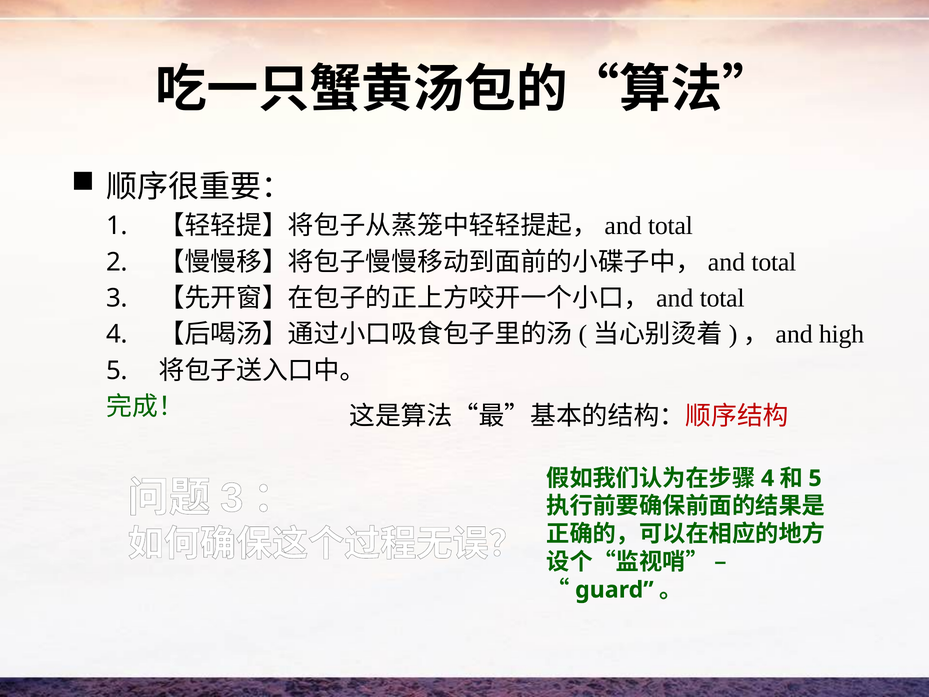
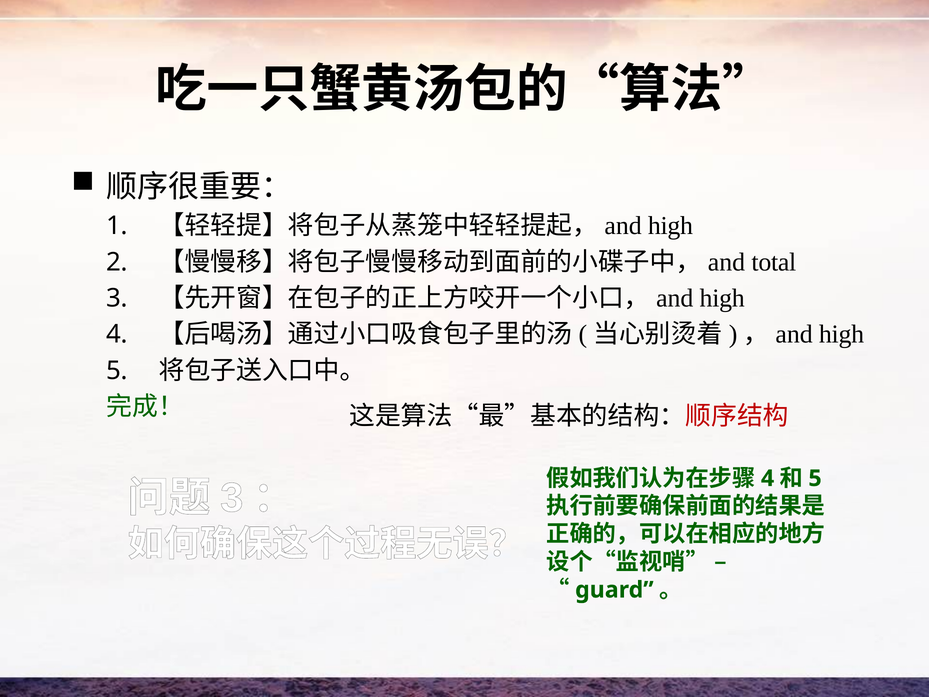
total at (670, 226): total -> high
total at (722, 298): total -> high
